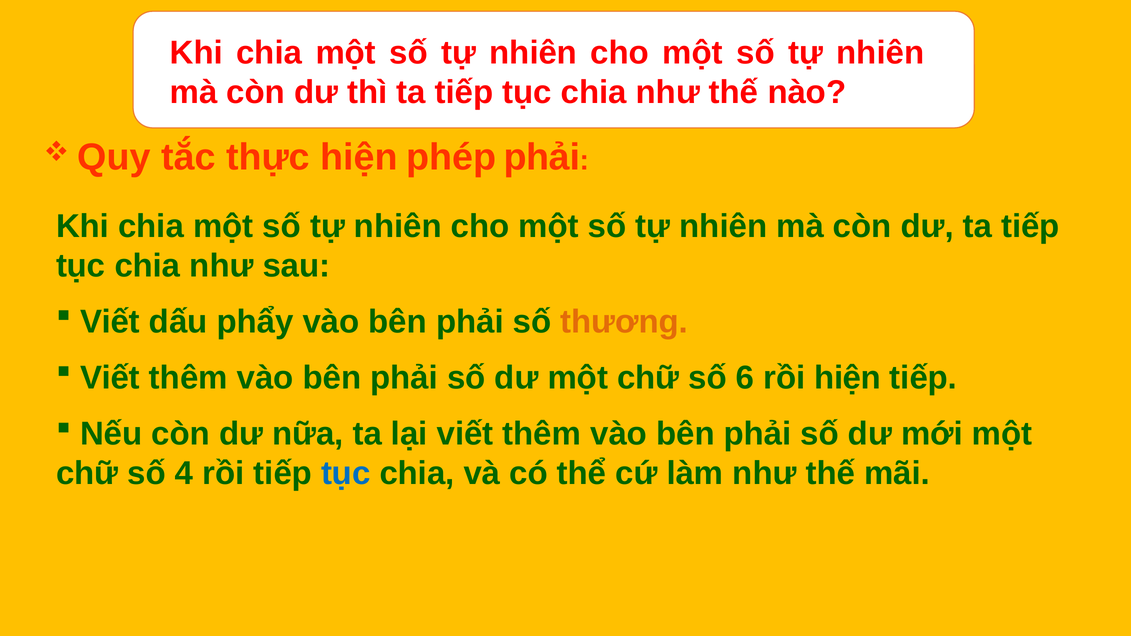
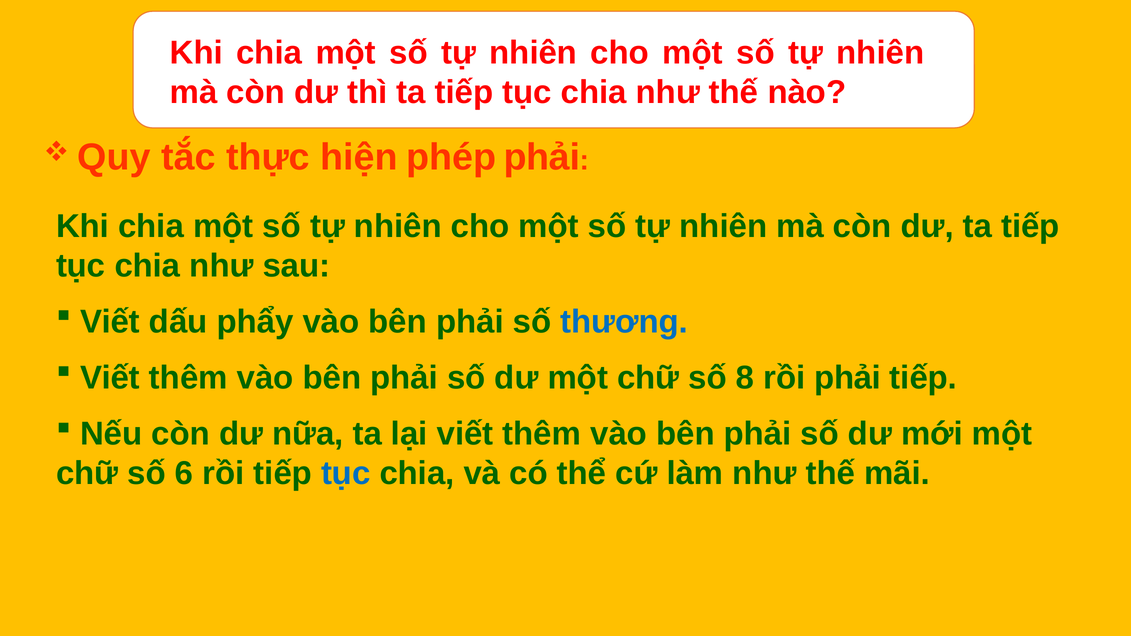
thương colour: orange -> blue
6: 6 -> 8
rồi hiện: hiện -> phải
4: 4 -> 6
